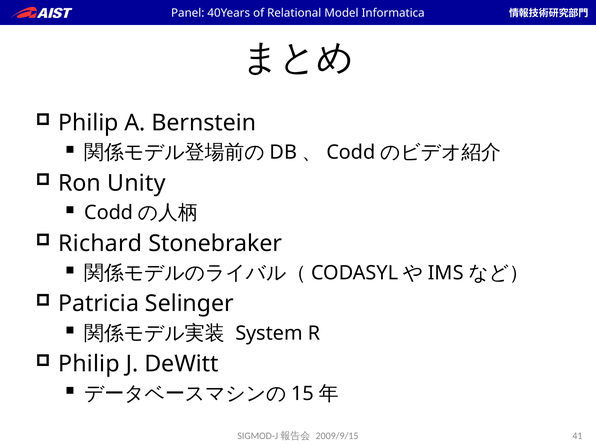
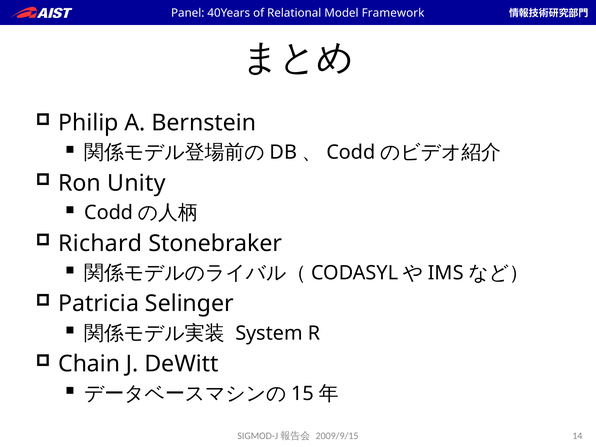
Informatica: Informatica -> Framework
Philip at (89, 364): Philip -> Chain
41: 41 -> 14
